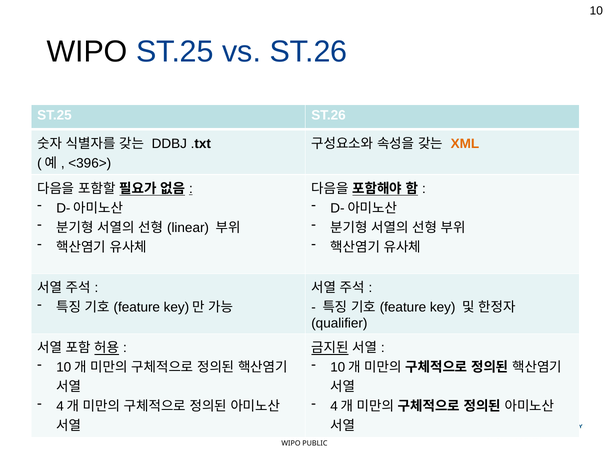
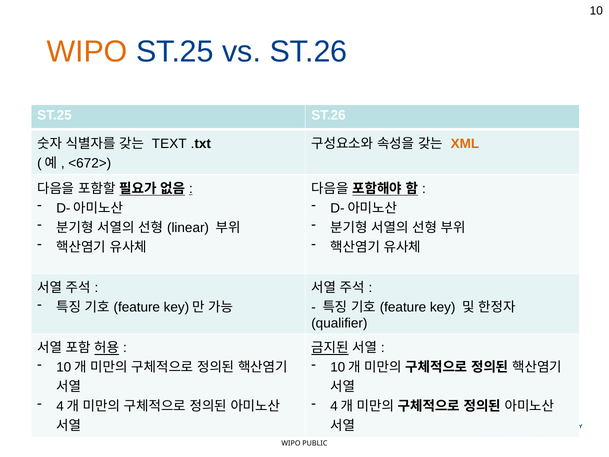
WIPO at (87, 52) colour: black -> orange
DDBJ: DDBJ -> TEXT
<396>: <396> -> <672>
